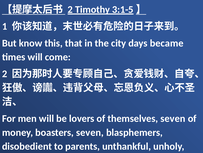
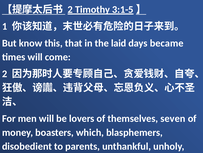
city: city -> laid
boasters seven: seven -> which
